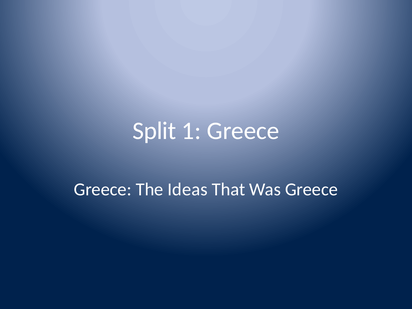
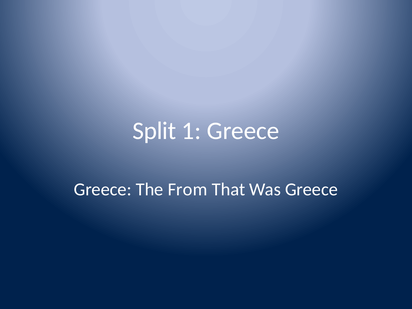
Ideas: Ideas -> From
